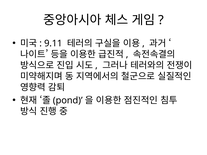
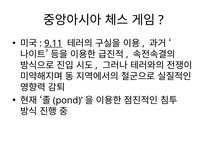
9.11 underline: none -> present
